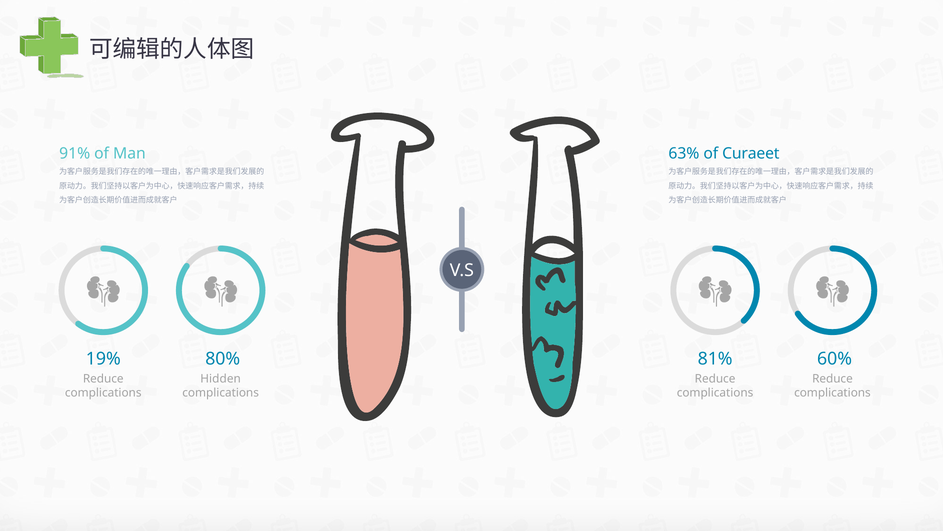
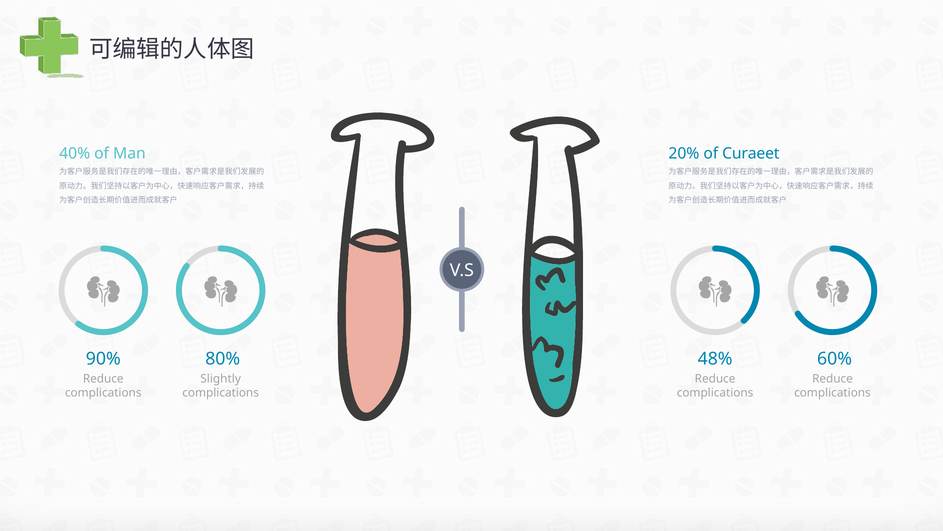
91%: 91% -> 40%
63%: 63% -> 20%
19%: 19% -> 90%
81%: 81% -> 48%
Hidden: Hidden -> Slightly
